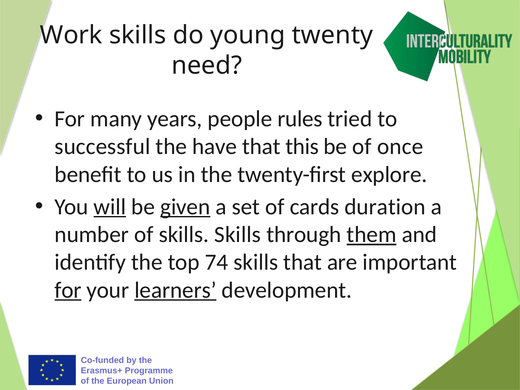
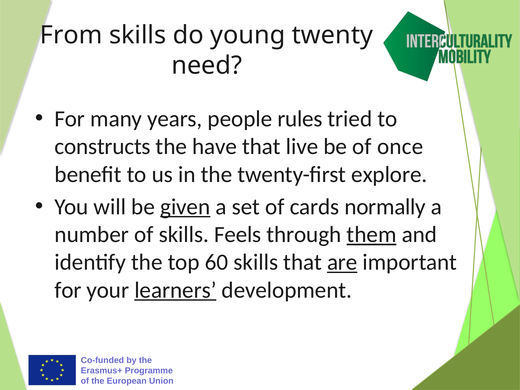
Work: Work -> From
successful: successful -> constructs
this: this -> live
will underline: present -> none
duration: duration -> normally
skills Skills: Skills -> Feels
74: 74 -> 60
are underline: none -> present
for at (68, 290) underline: present -> none
